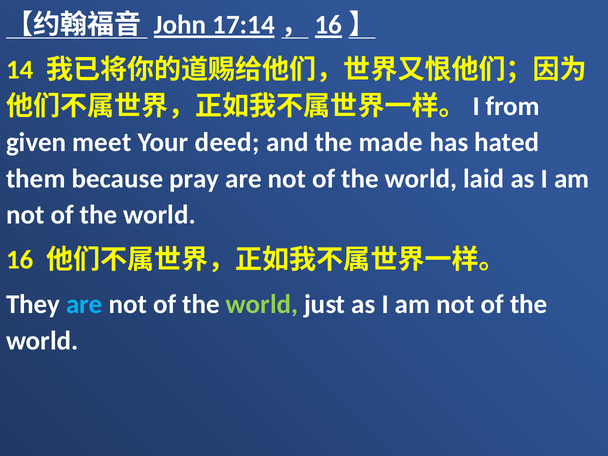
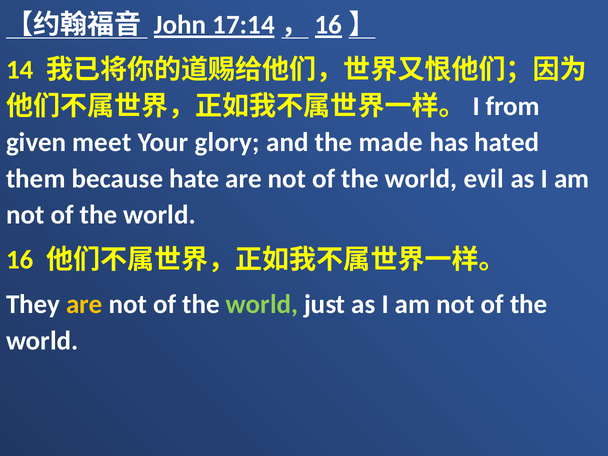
deed: deed -> glory
pray: pray -> hate
laid: laid -> evil
are at (84, 305) colour: light blue -> yellow
